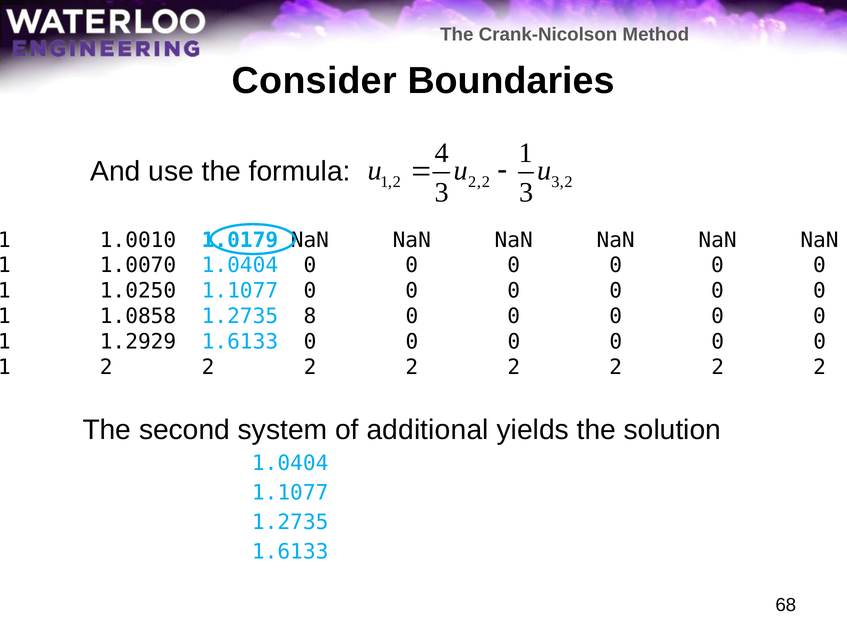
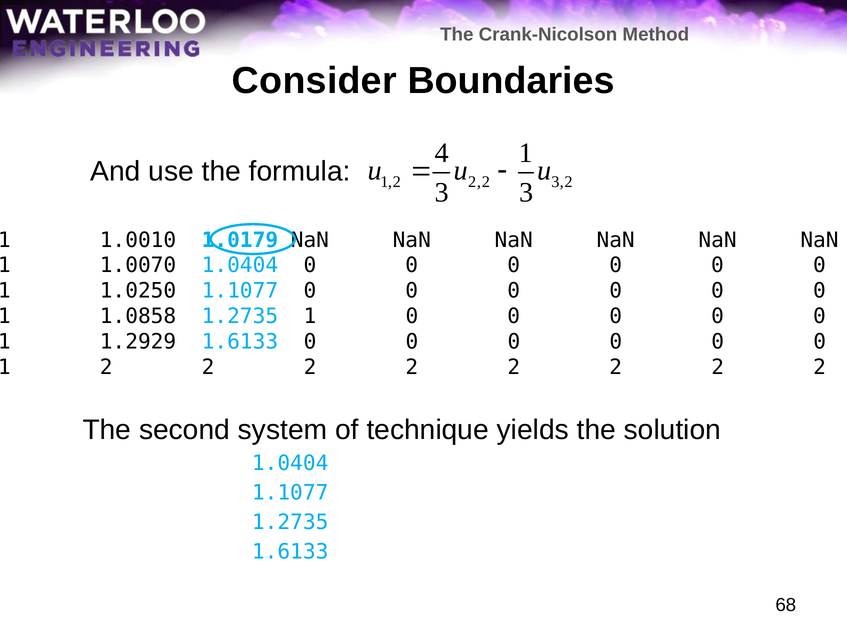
1.2735 8: 8 -> 1
additional: additional -> technique
